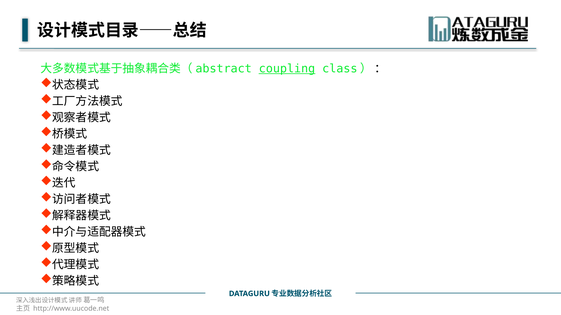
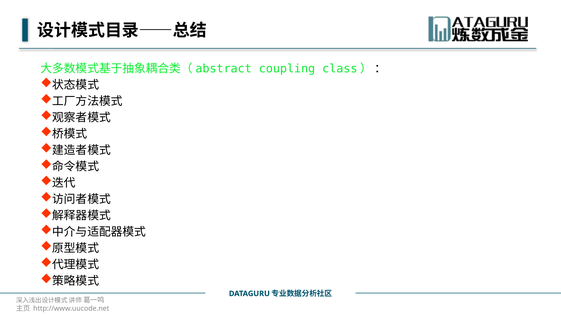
coupling underline: present -> none
